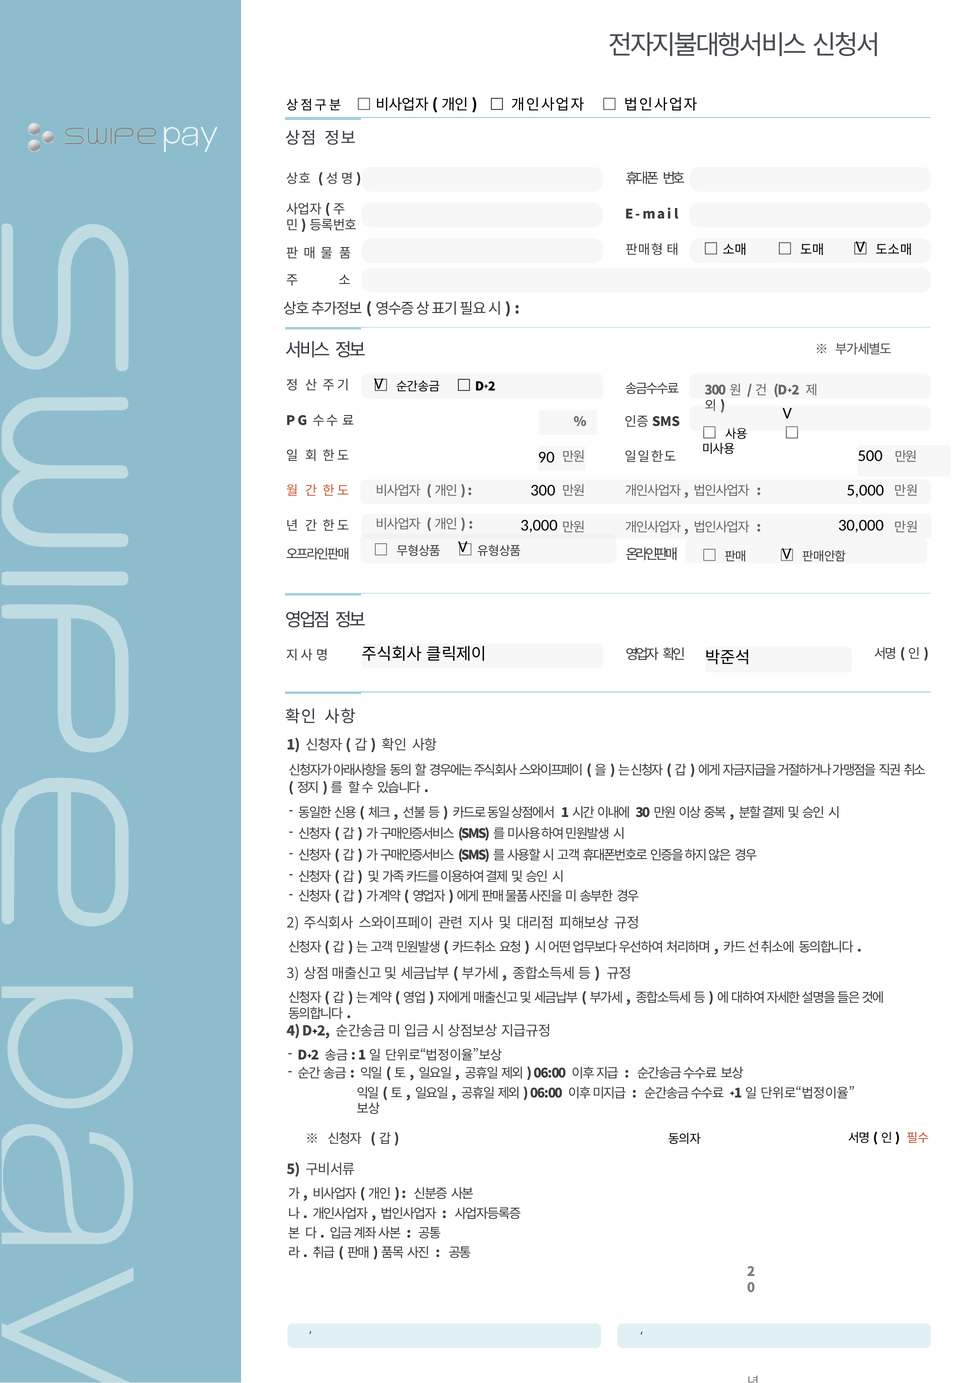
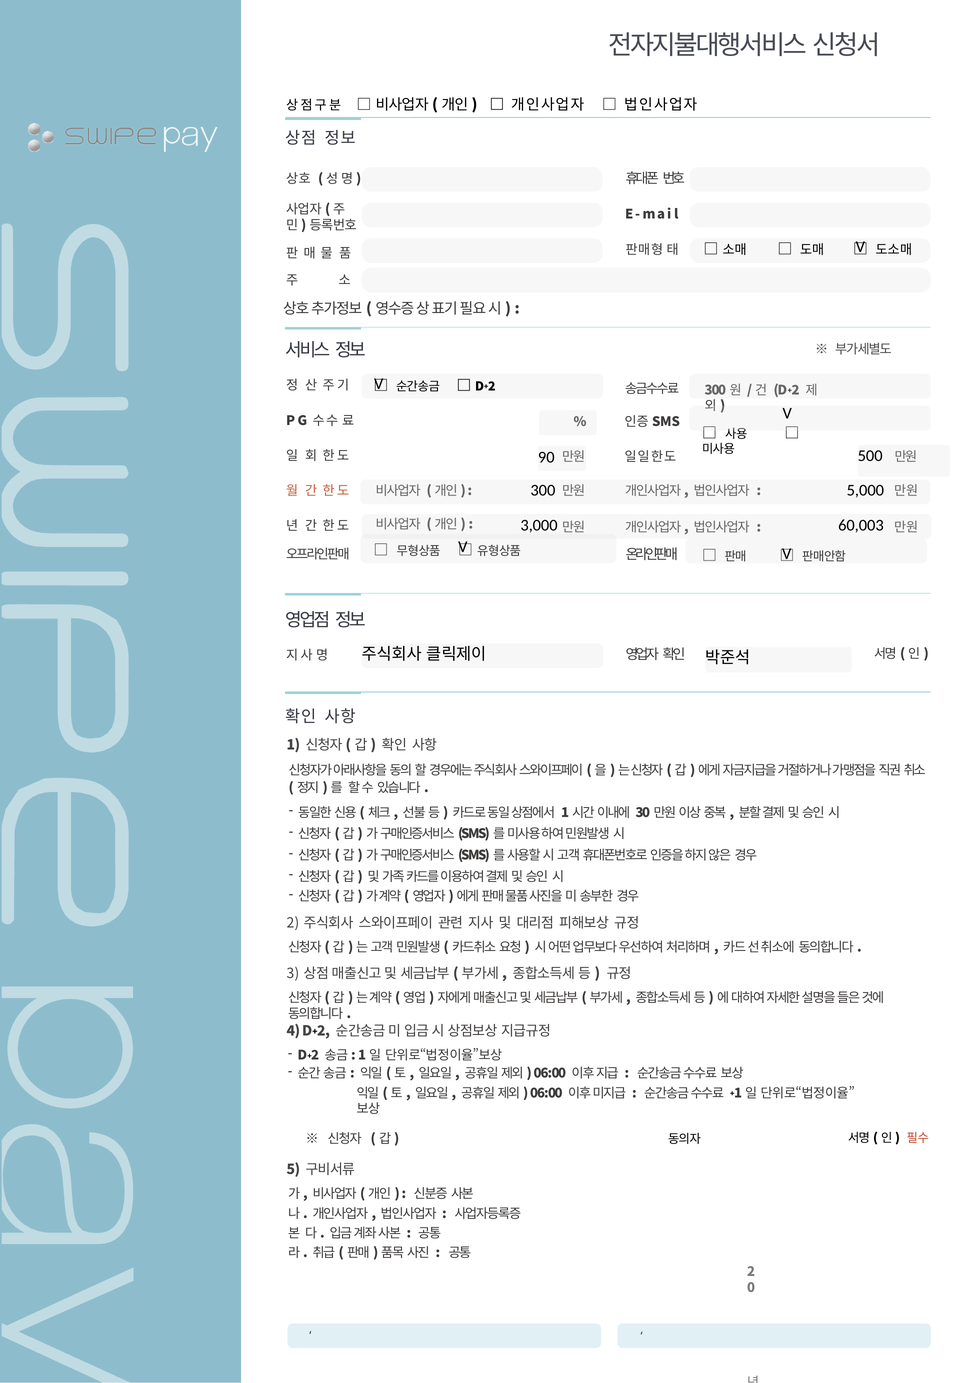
30,000: 30,000 -> 60,003
